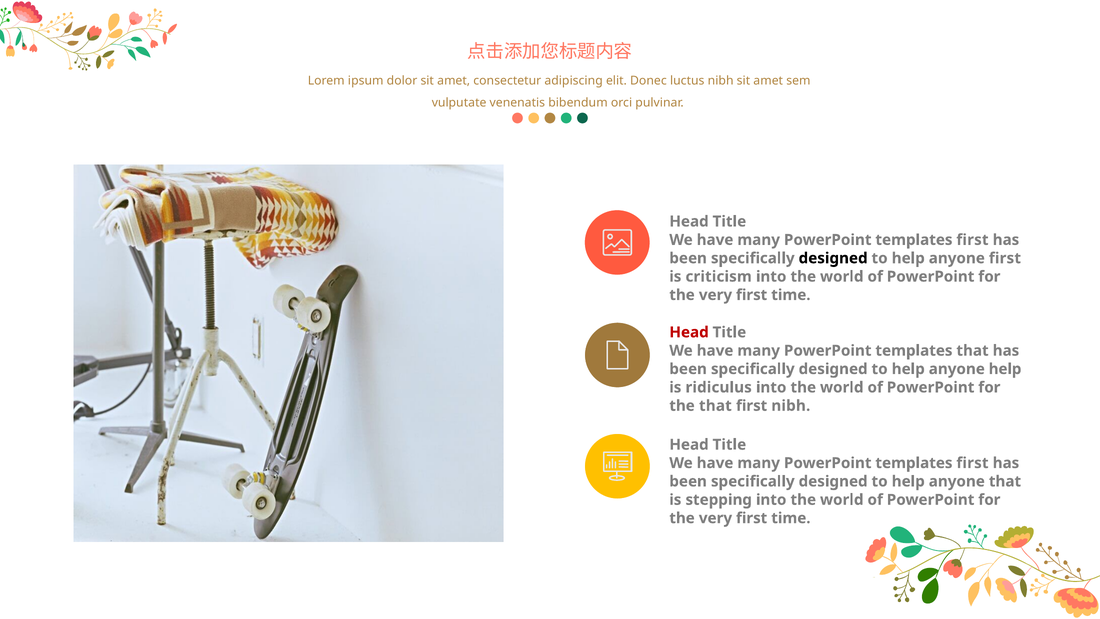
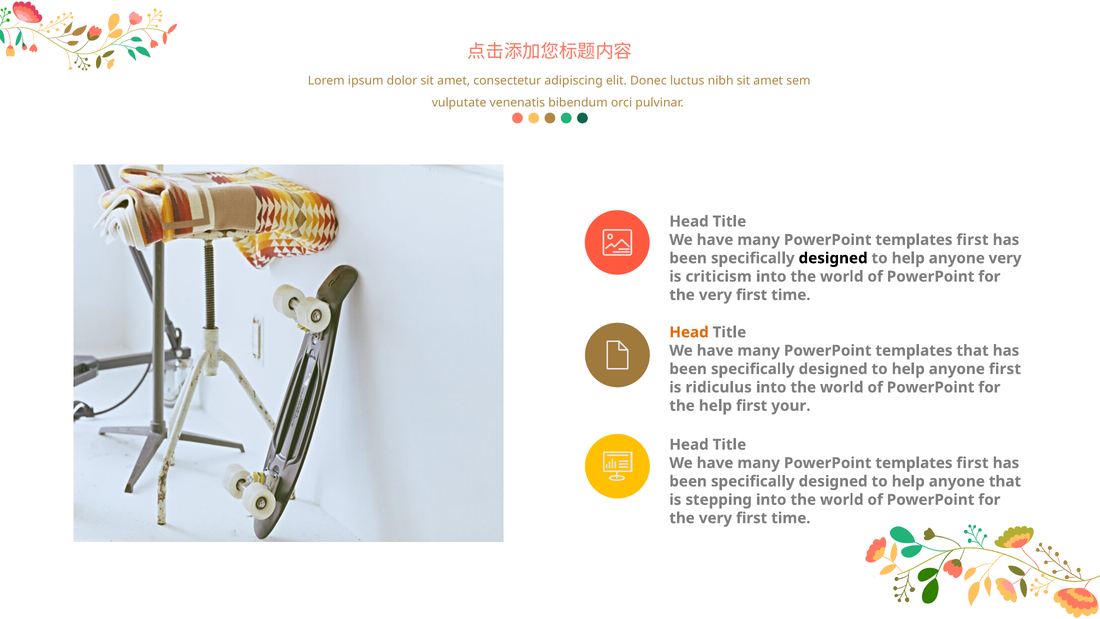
anyone first: first -> very
Head at (689, 332) colour: red -> orange
anyone help: help -> first
the that: that -> help
first nibh: nibh -> your
